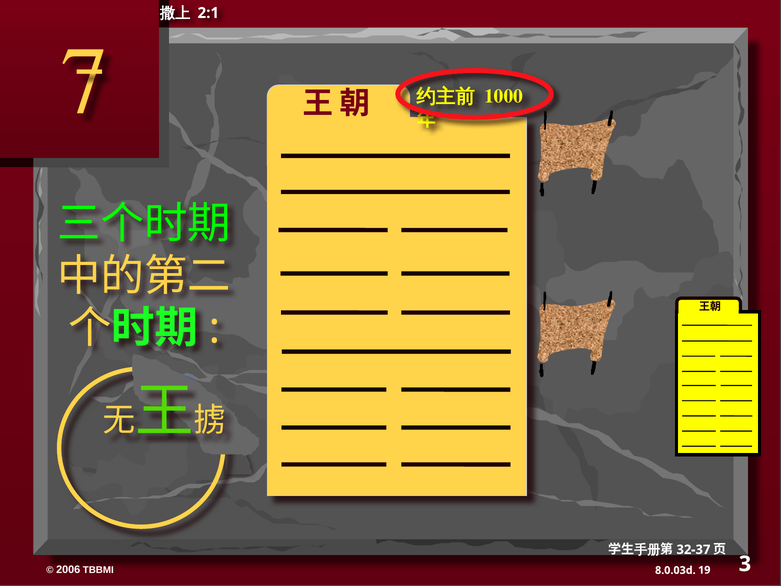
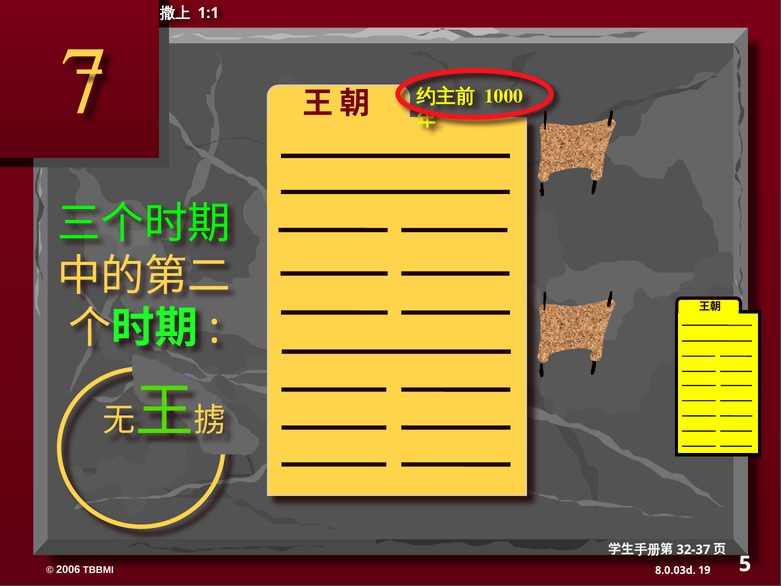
2:1: 2:1 -> 1:1
3: 3 -> 5
